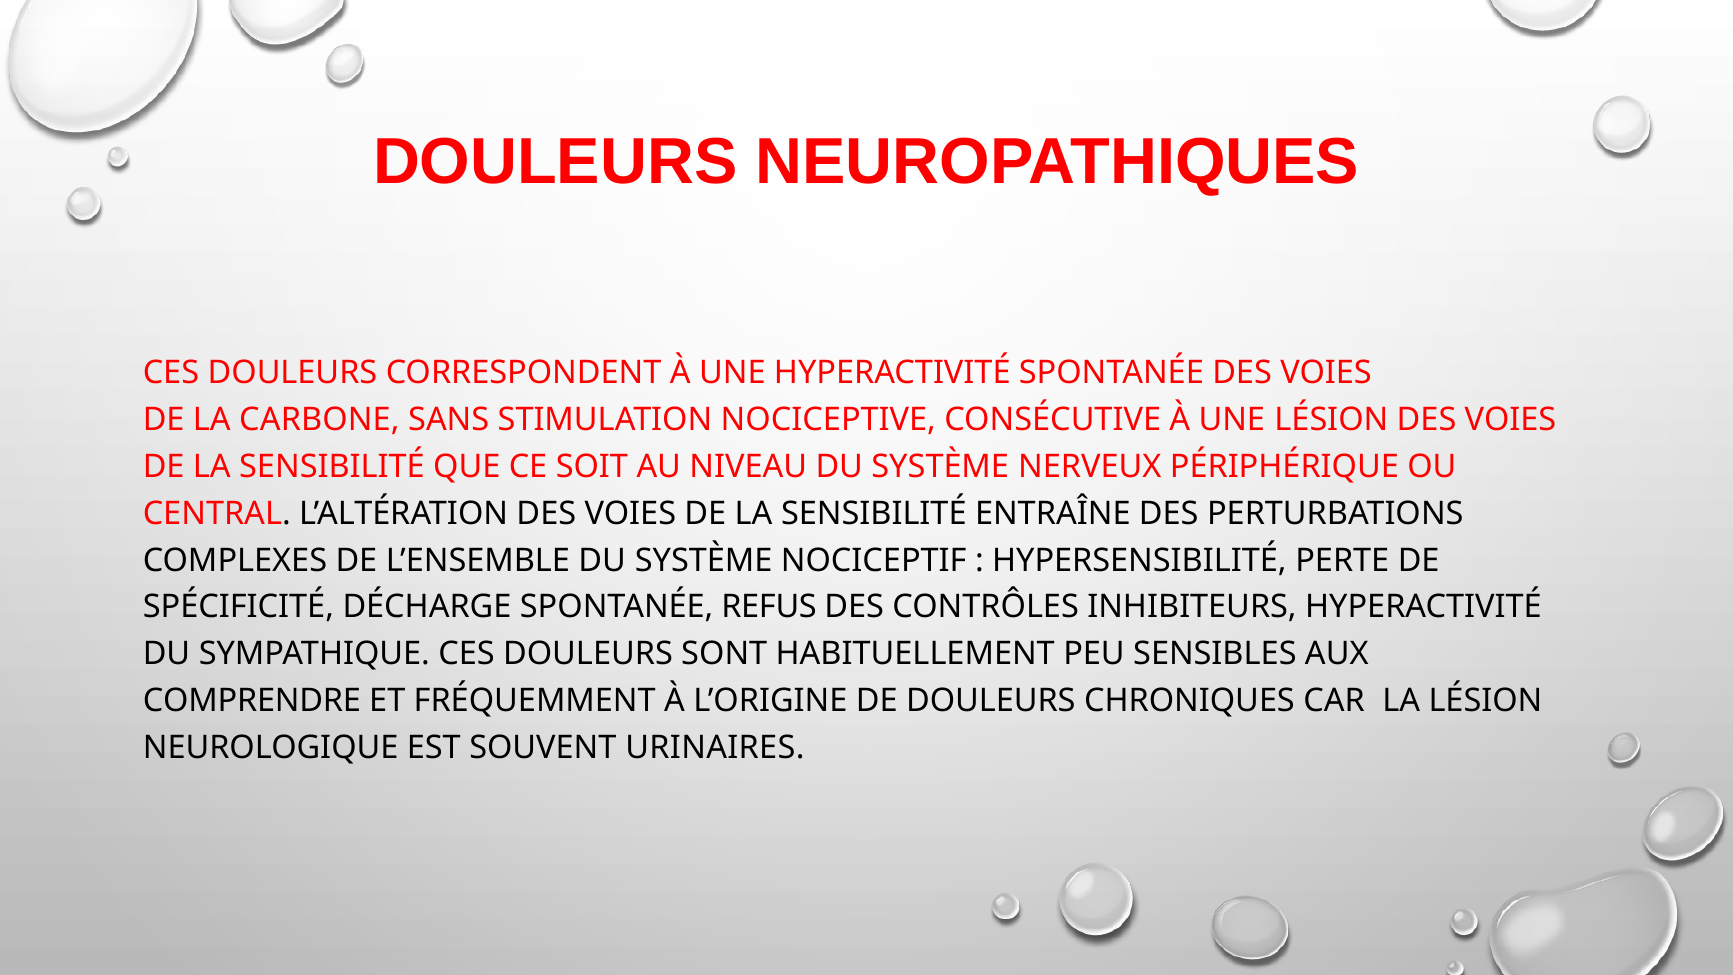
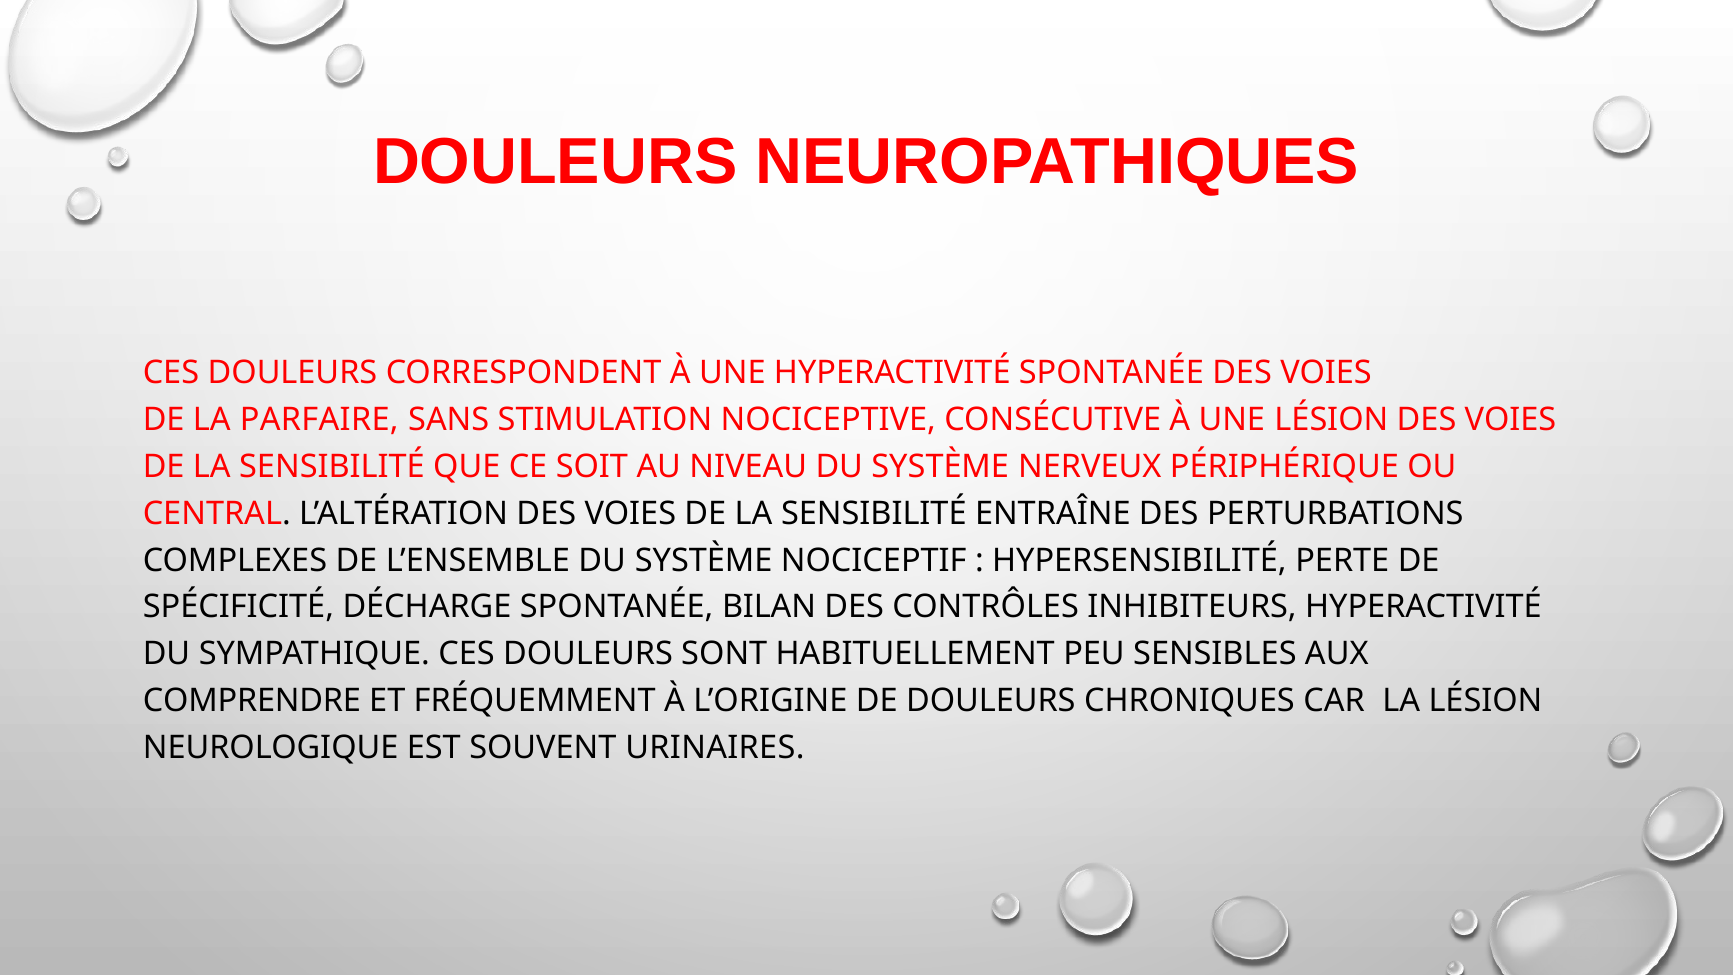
CARBONE: CARBONE -> PARFAIRE
REFUS: REFUS -> BILAN
